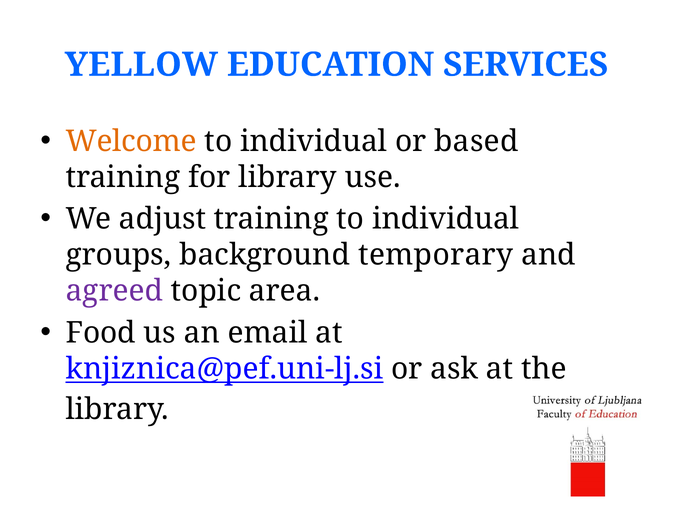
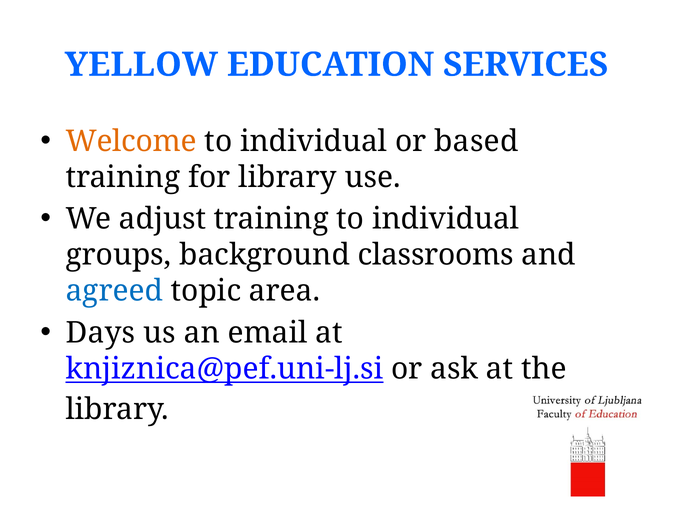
temporary: temporary -> classrooms
agreed colour: purple -> blue
Food: Food -> Days
